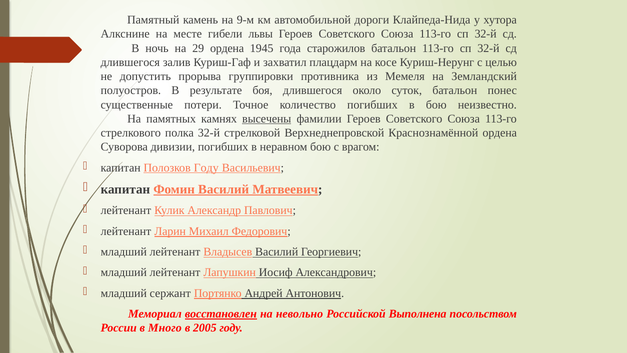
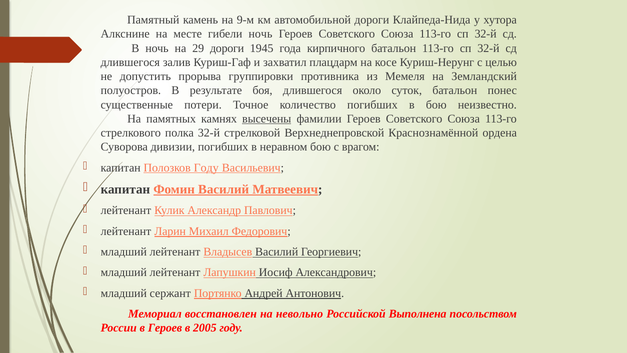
гибели львы: львы -> ночь
29 ордена: ордена -> дороги
старожилов: старожилов -> кирпичного
восстановлен underline: present -> none
в Много: Много -> Героев
